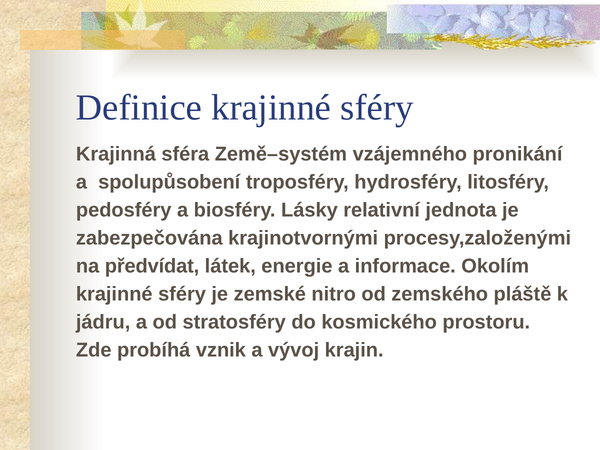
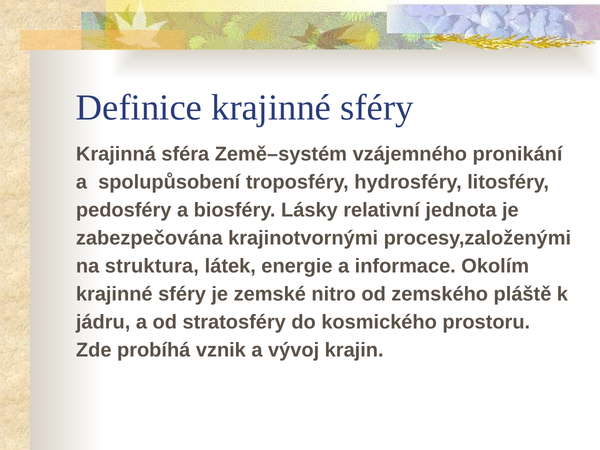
předvídat: předvídat -> struktura
